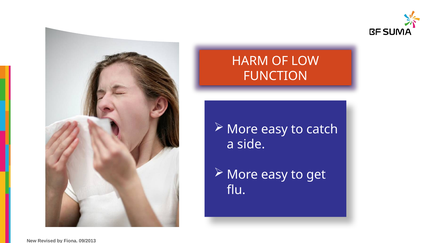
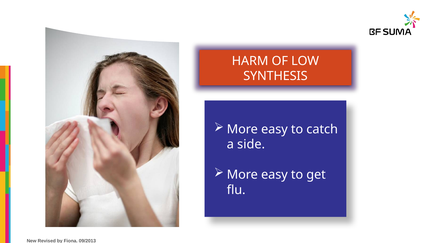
FUNCTION: FUNCTION -> SYNTHESIS
